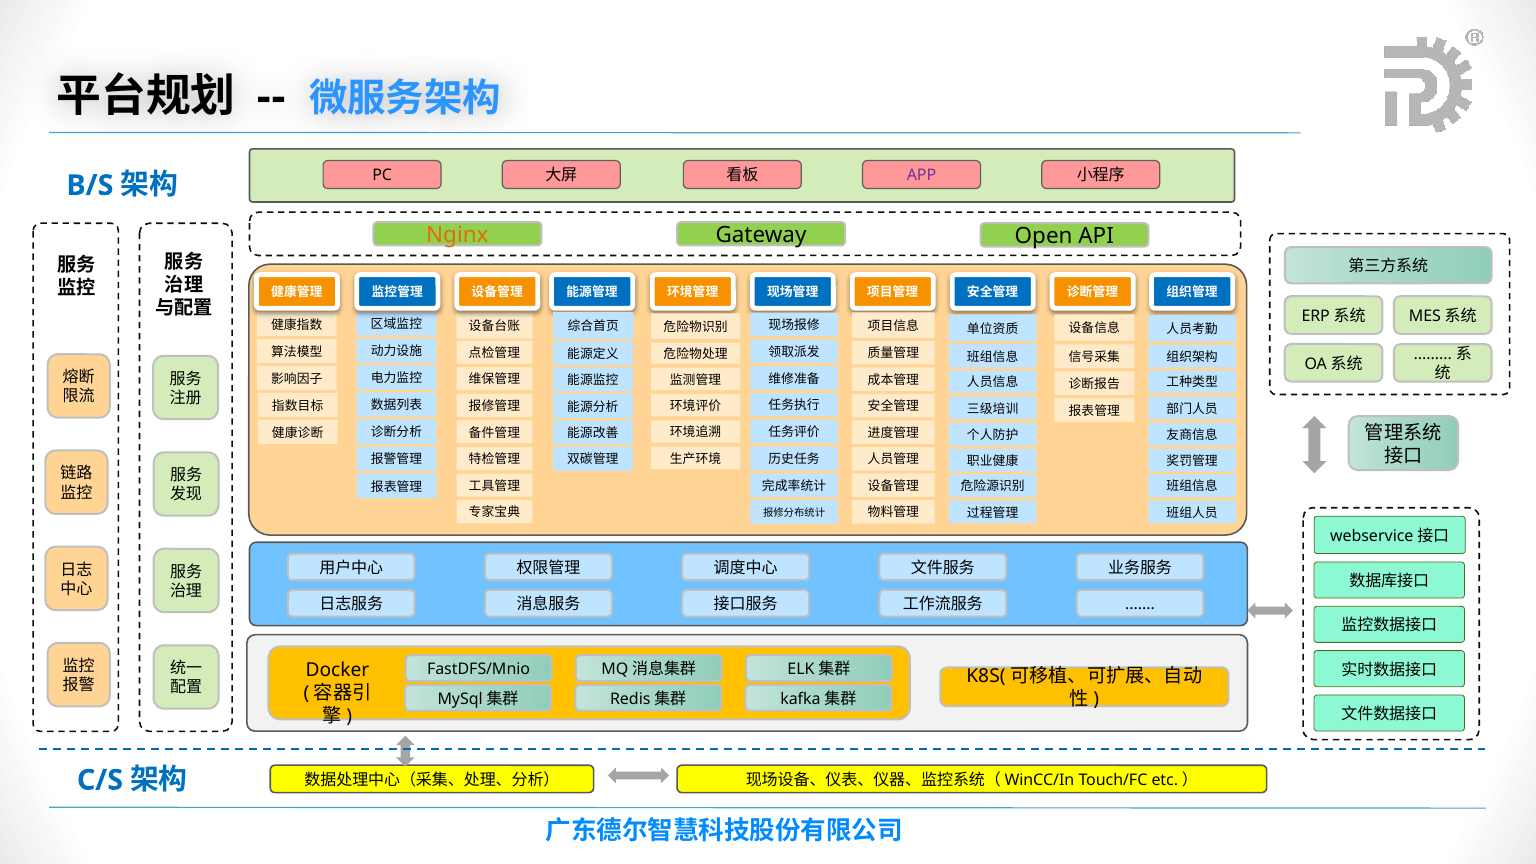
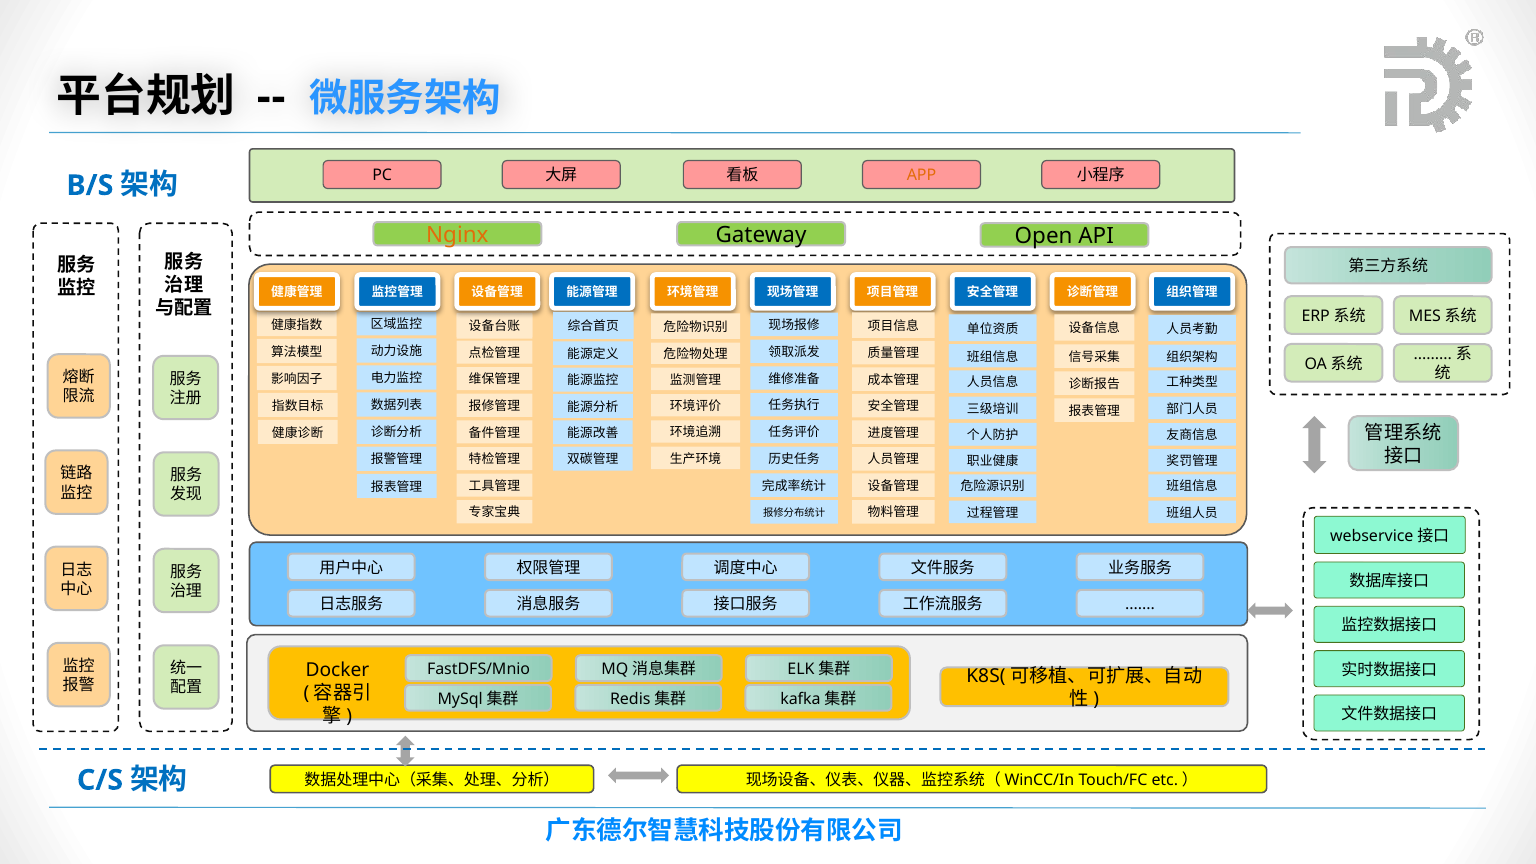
APP colour: purple -> orange
